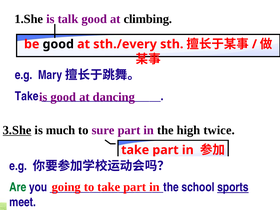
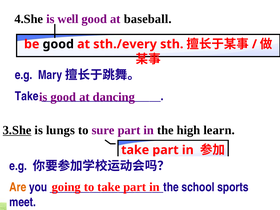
1.She: 1.She -> 4.She
talk: talk -> well
climbing: climbing -> baseball
much: much -> lungs
twice: twice -> learn
Are colour: green -> orange
sports underline: present -> none
